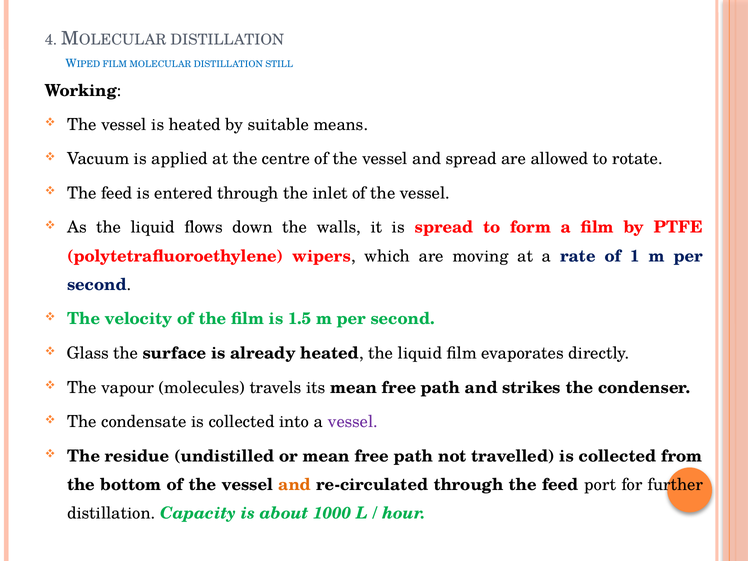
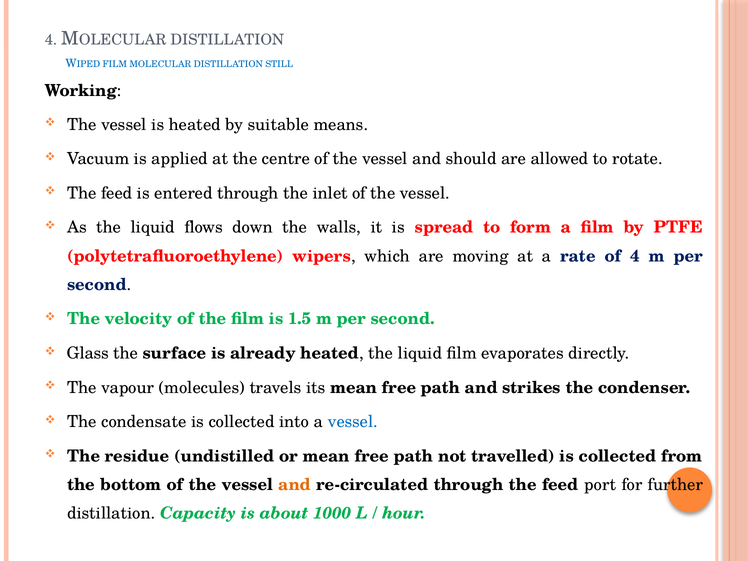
and spread: spread -> should
of 1: 1 -> 4
vessel at (353, 422) colour: purple -> blue
